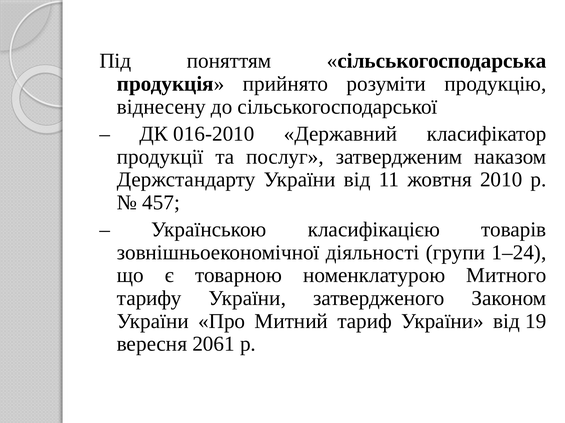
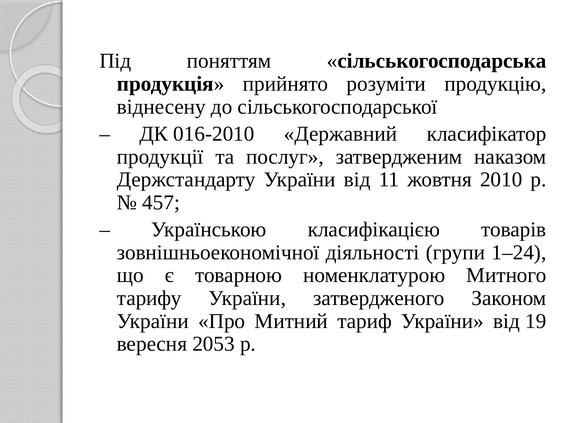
2061: 2061 -> 2053
